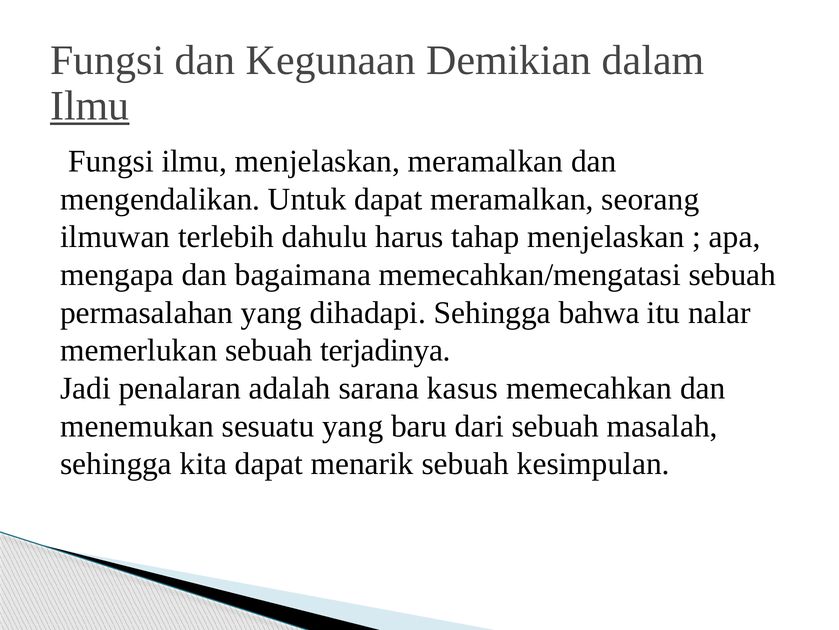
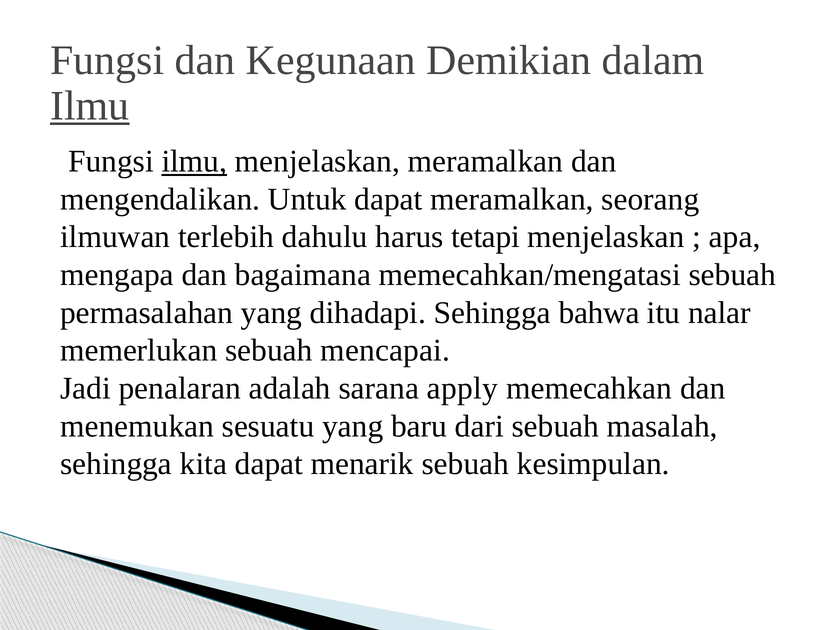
ilmu at (194, 161) underline: none -> present
tahap: tahap -> tetapi
terjadinya: terjadinya -> mencapai
kasus: kasus -> apply
